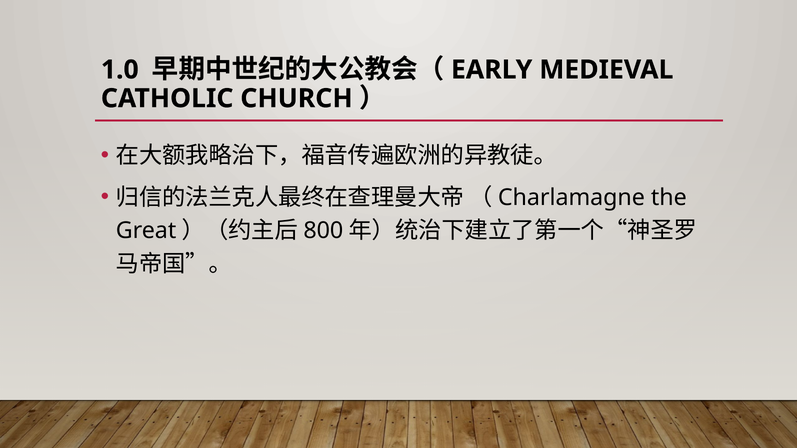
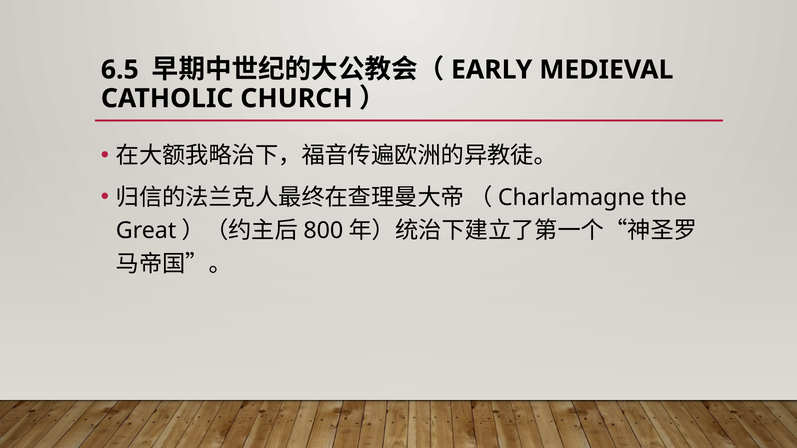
1.0: 1.0 -> 6.5
